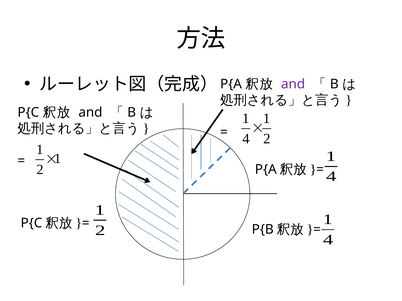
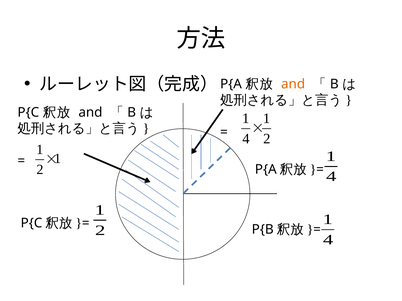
and at (293, 84) colour: purple -> orange
